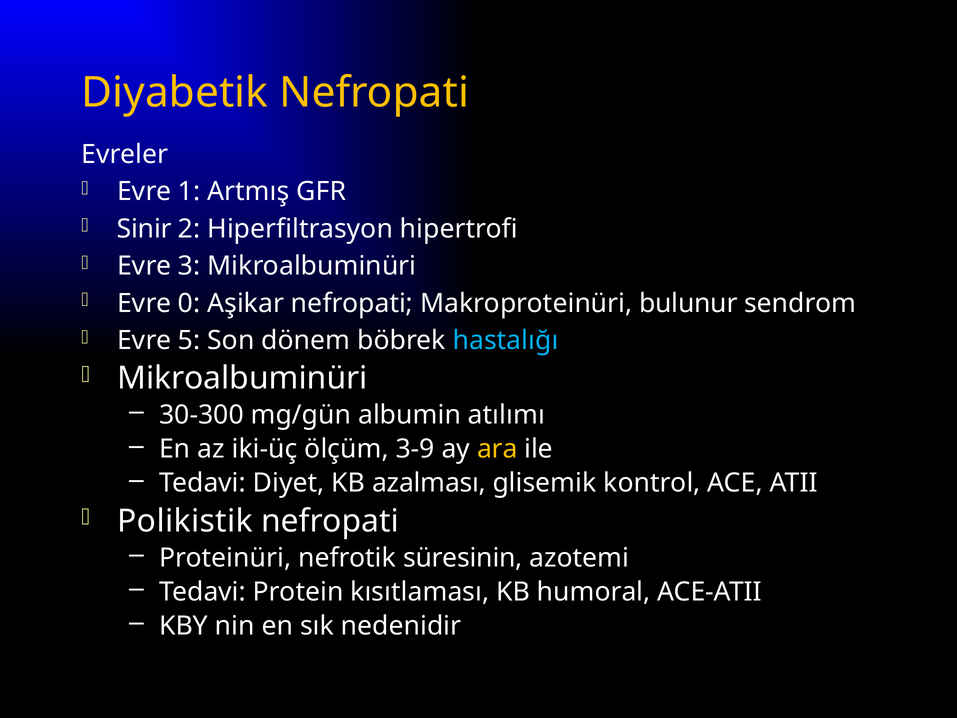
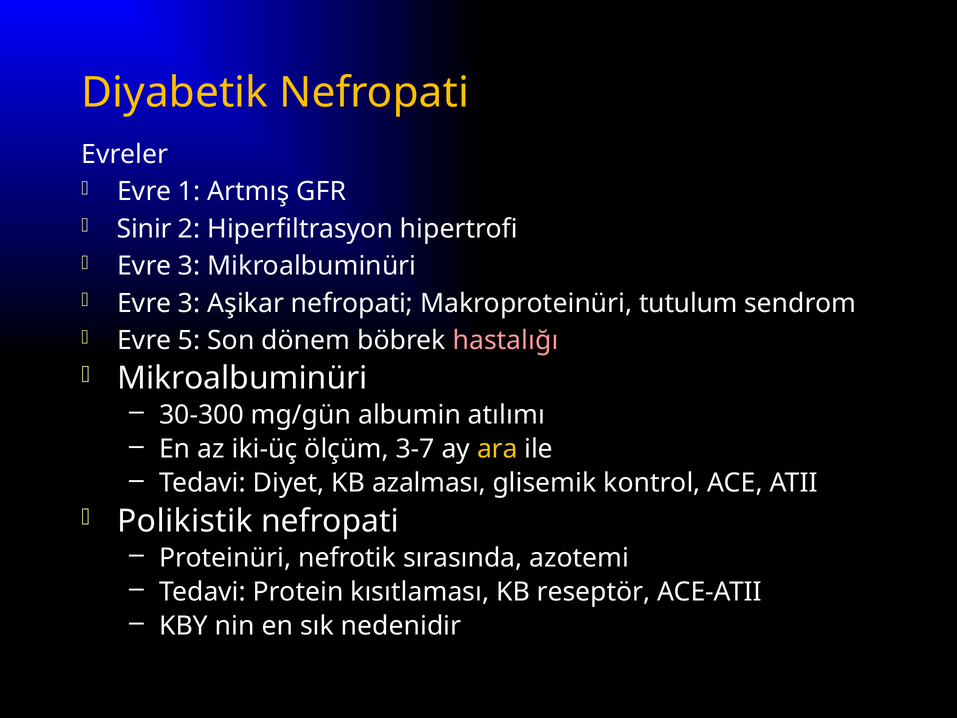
0 at (189, 303): 0 -> 3
bulunur: bulunur -> tutulum
hastalığı colour: light blue -> pink
3-9: 3-9 -> 3-7
süresinin: süresinin -> sırasında
humoral: humoral -> reseptör
